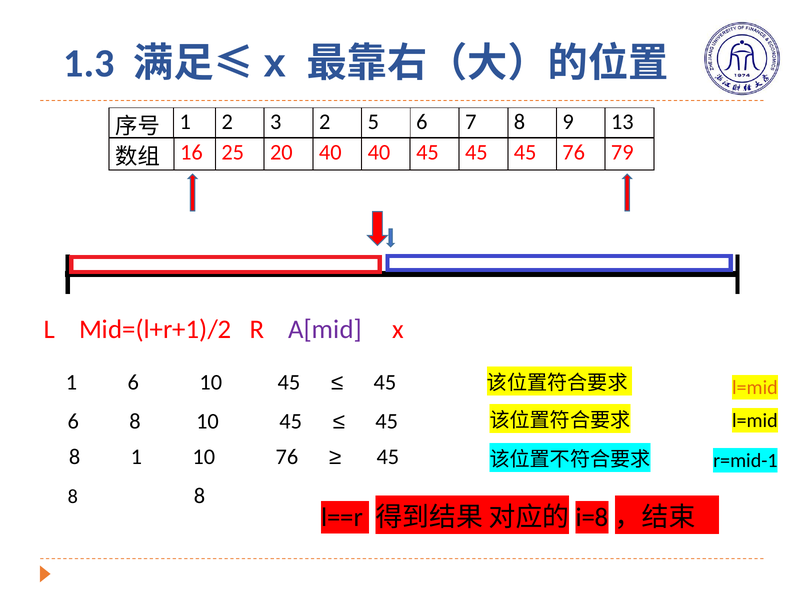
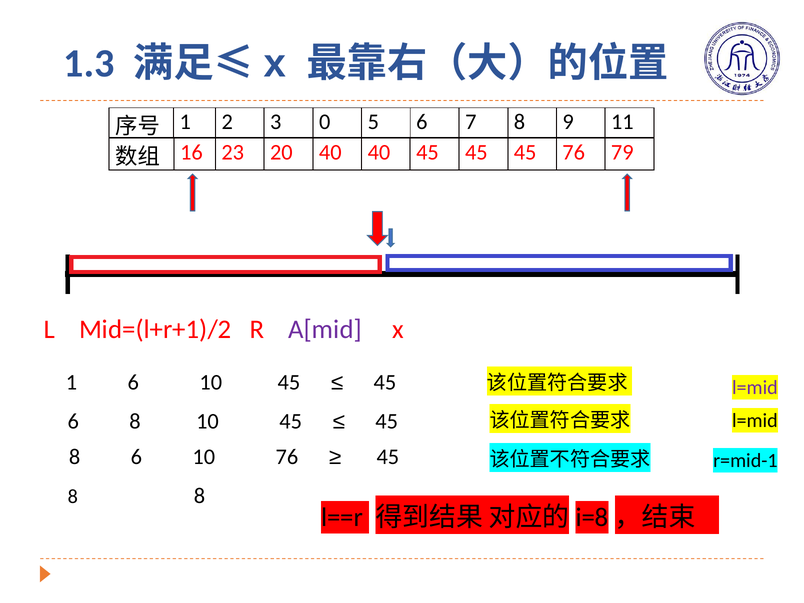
3 2: 2 -> 0
13: 13 -> 11
25: 25 -> 23
l=mid at (755, 388) colour: orange -> purple
8 1: 1 -> 6
